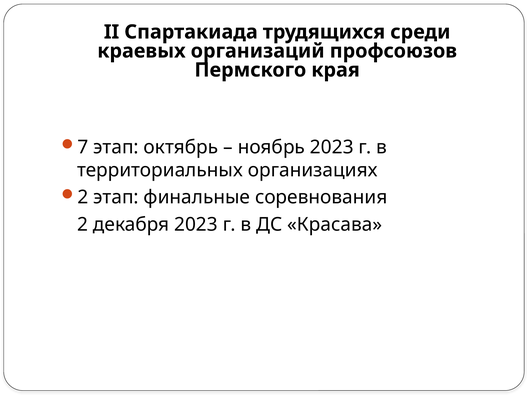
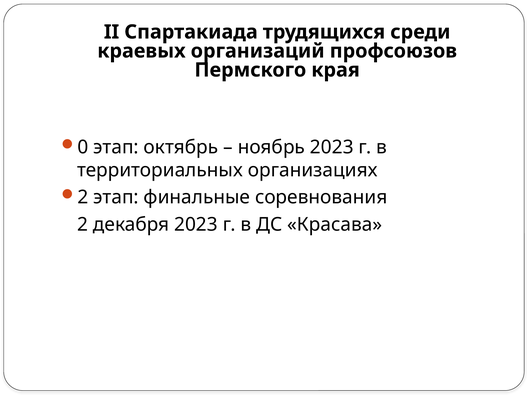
7: 7 -> 0
